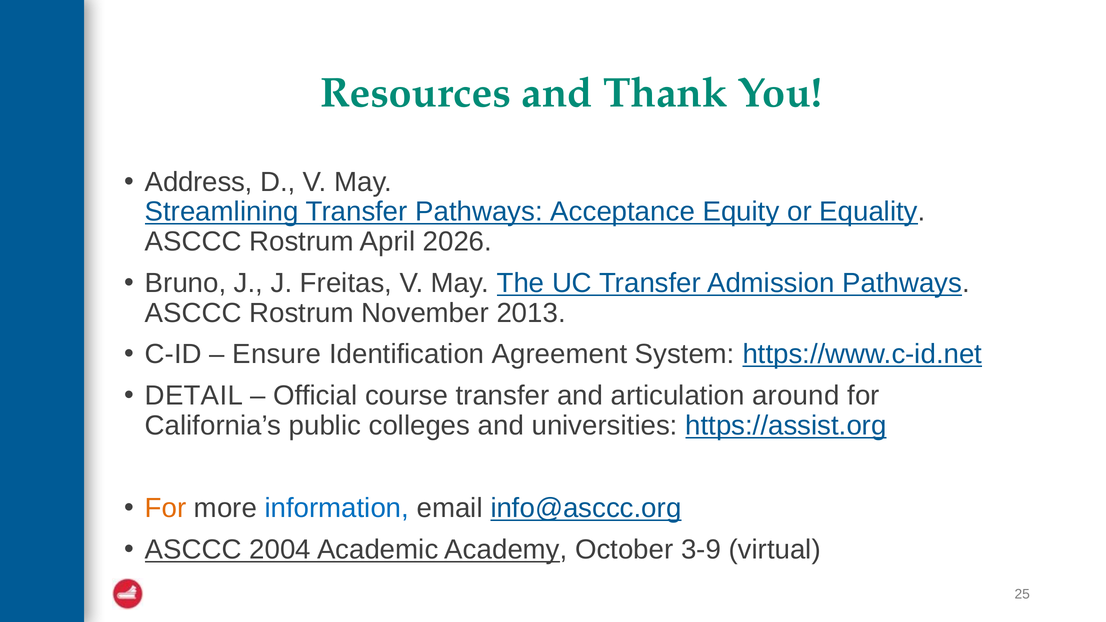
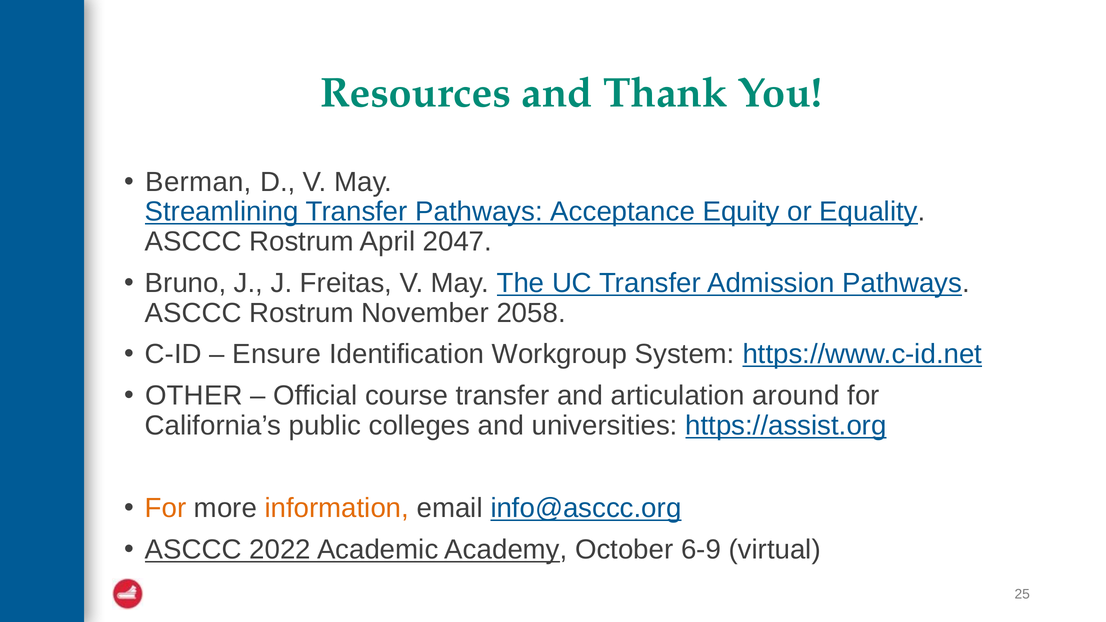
Address: Address -> Berman
2026: 2026 -> 2047
2013: 2013 -> 2058
Agreement: Agreement -> Workgroup
DETAIL: DETAIL -> OTHER
information colour: blue -> orange
2004: 2004 -> 2022
3-9: 3-9 -> 6-9
